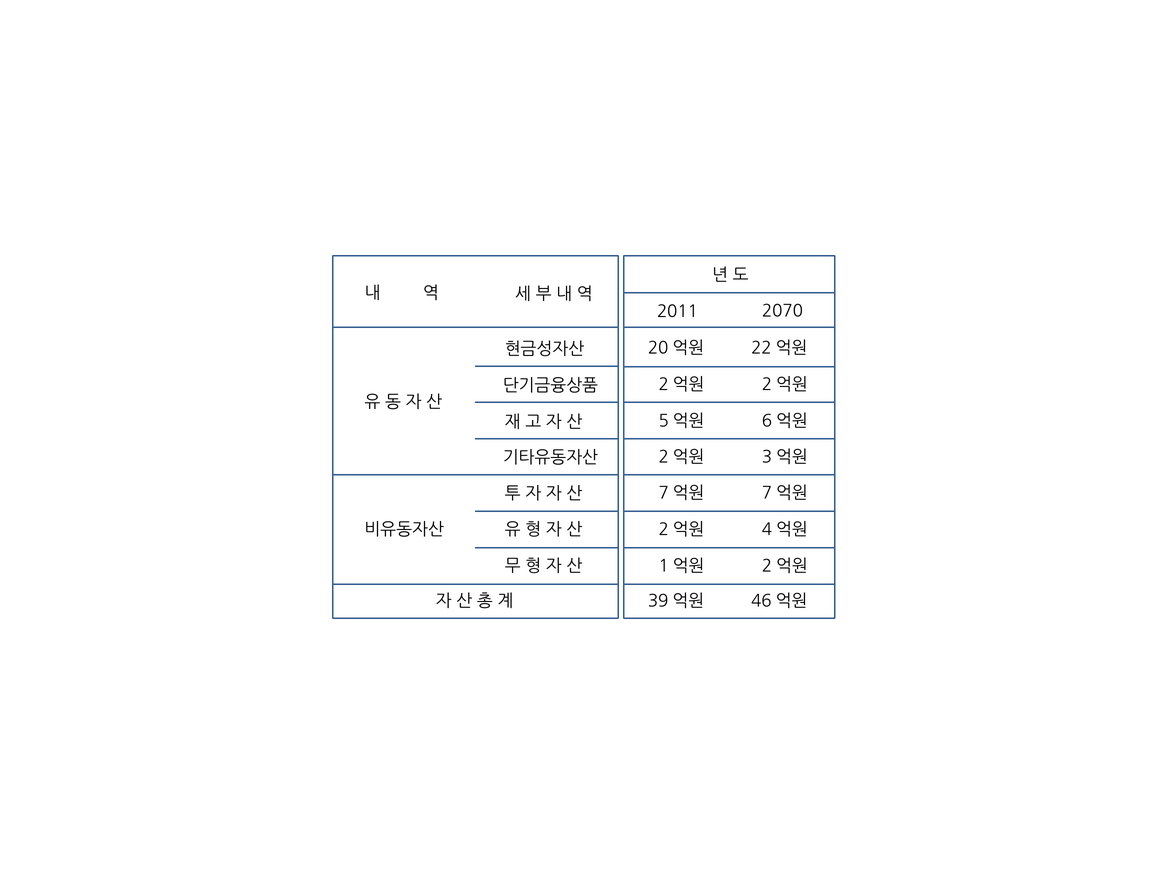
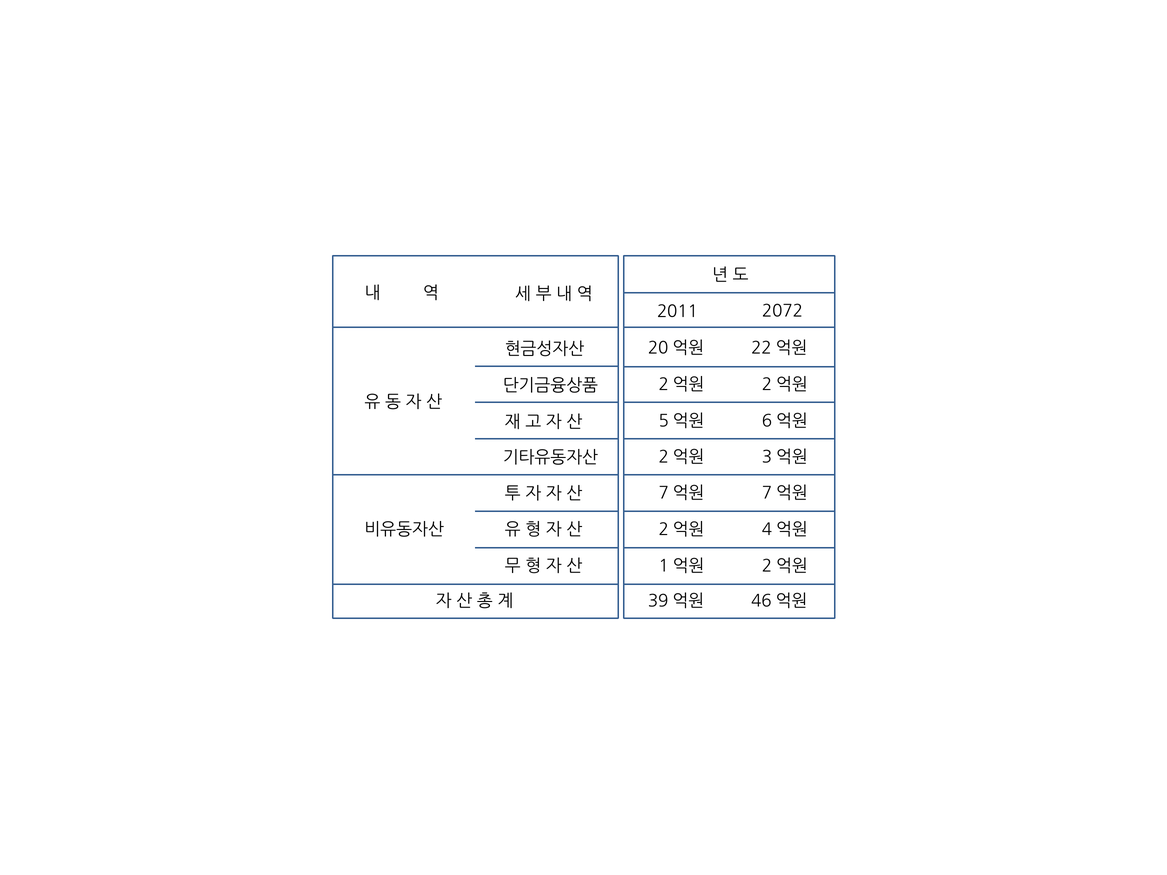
2070: 2070 -> 2072
